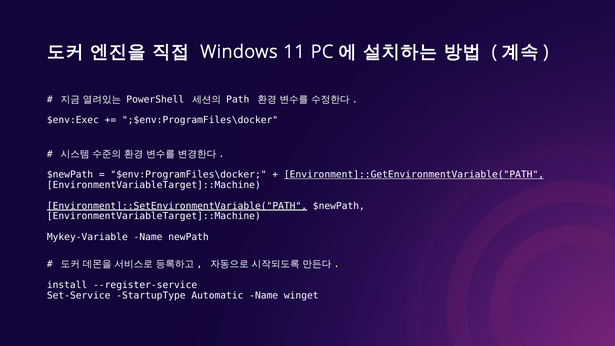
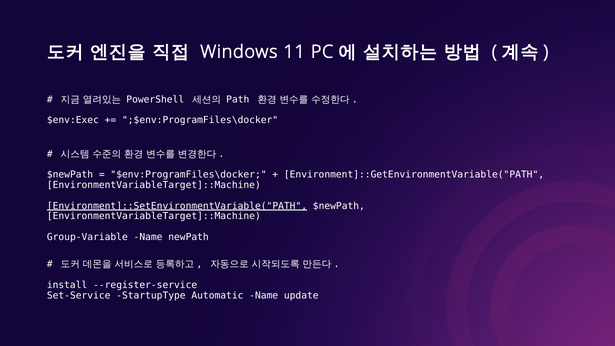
Environment]::GetEnvironmentVariable("PATH underline: present -> none
Mykey-Variable: Mykey-Variable -> Group-Variable
winget: winget -> update
